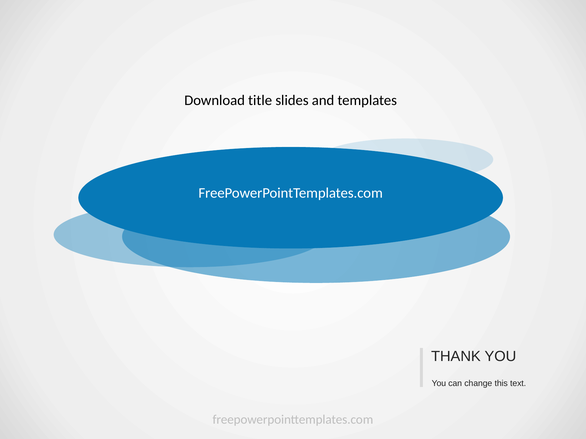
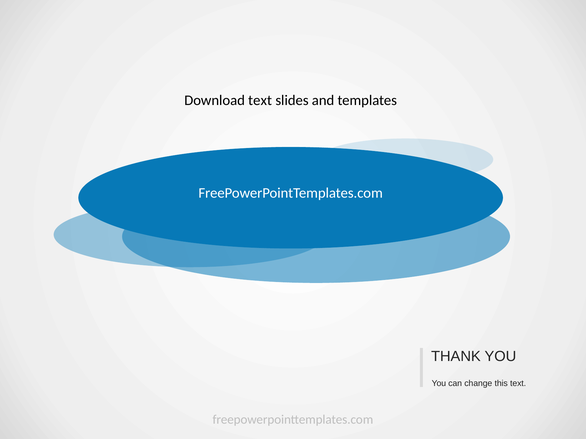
Download title: title -> text
